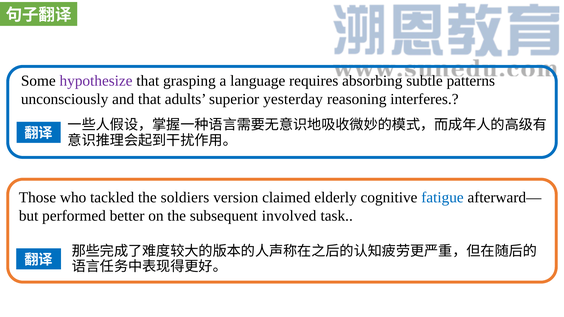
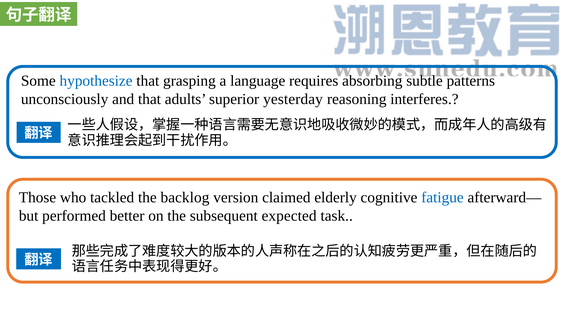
hypothesize colour: purple -> blue
soldiers: soldiers -> backlog
involved: involved -> expected
